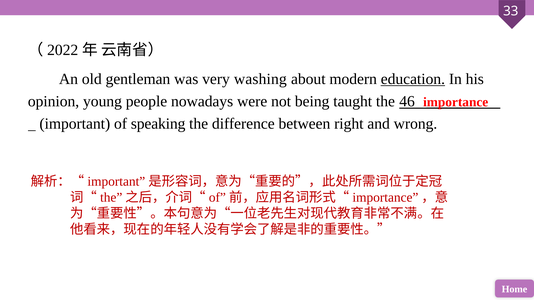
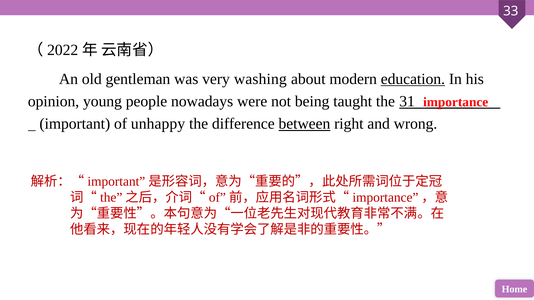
46: 46 -> 31
speaking: speaking -> unhappy
between underline: none -> present
